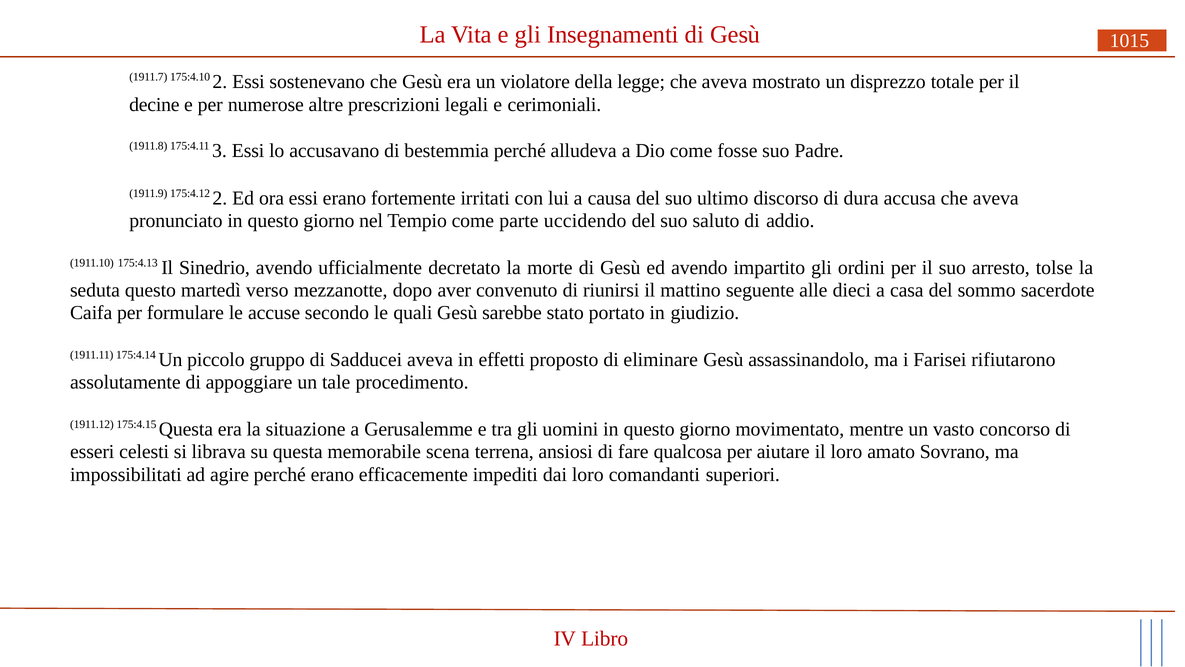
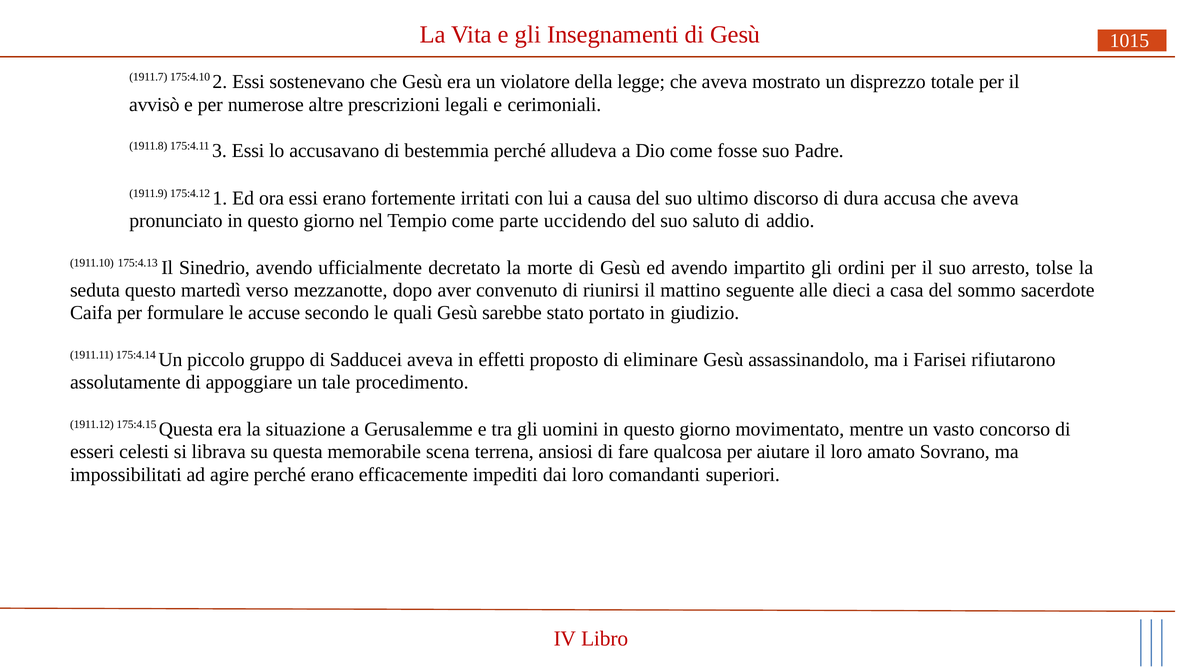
decine: decine -> avvisò
175:4.12 2: 2 -> 1
